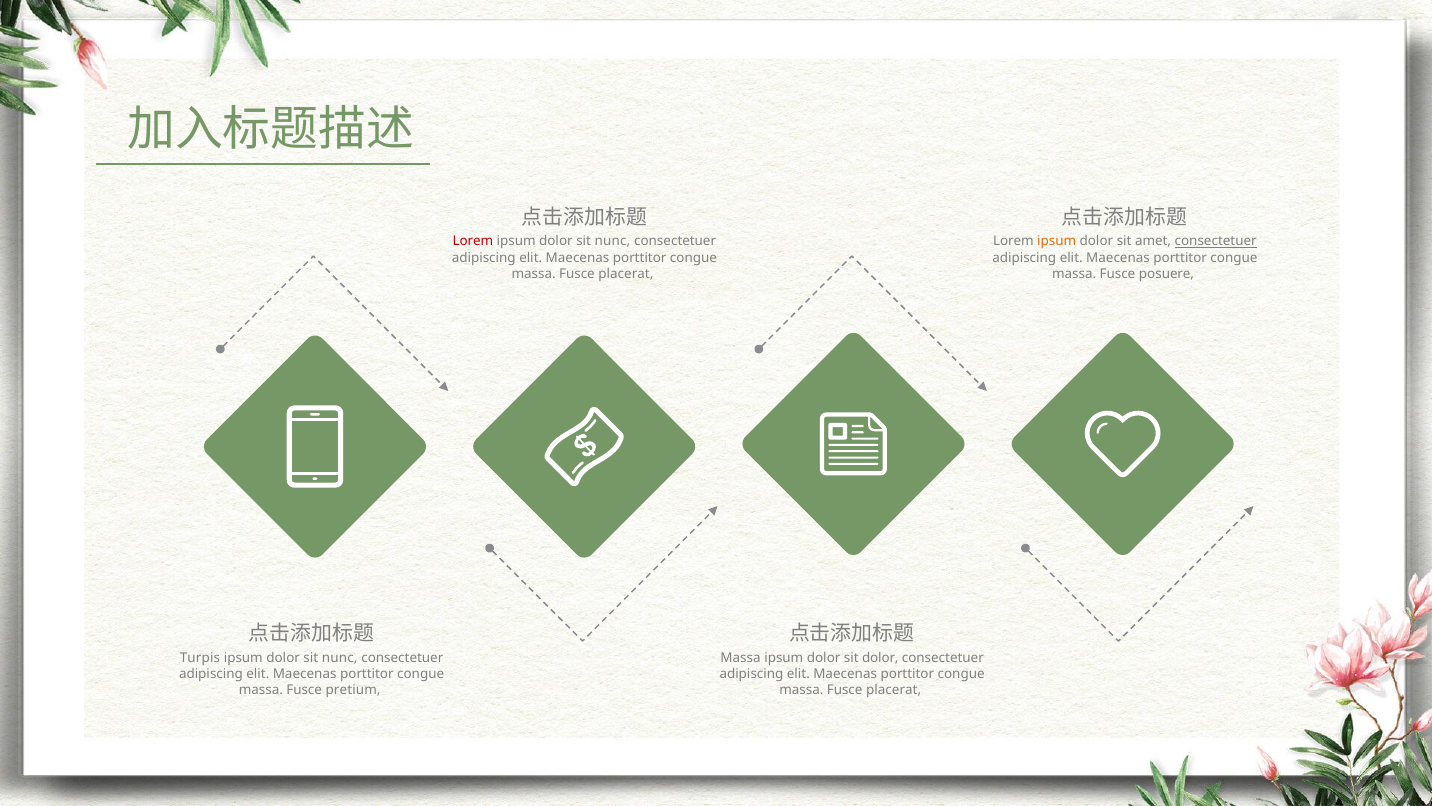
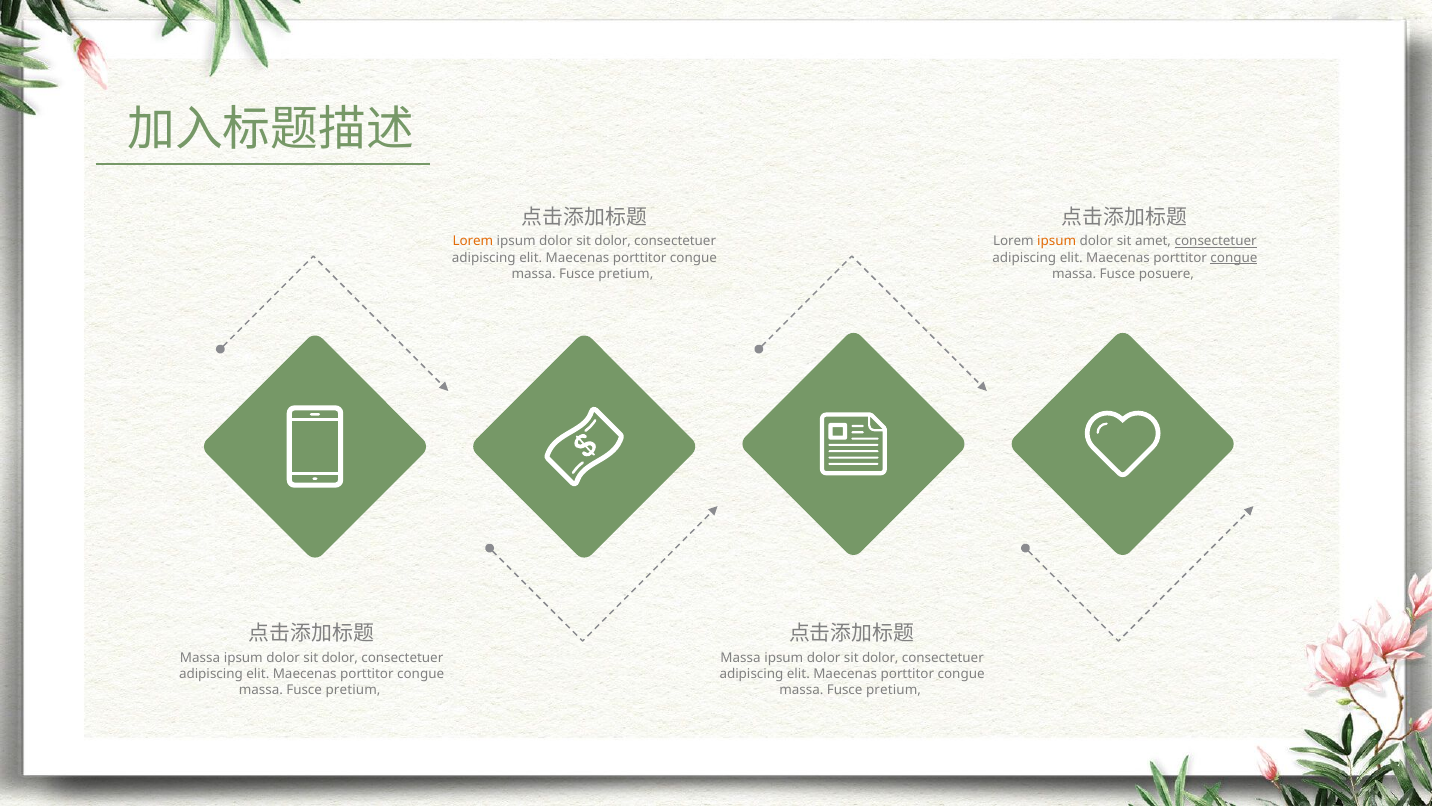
Lorem at (473, 241) colour: red -> orange
nunc at (613, 241): nunc -> dolor
congue at (1234, 258) underline: none -> present
placerat at (626, 274): placerat -> pretium
Turpis at (200, 657): Turpis -> Massa
nunc at (340, 657): nunc -> dolor
placerat at (894, 690): placerat -> pretium
